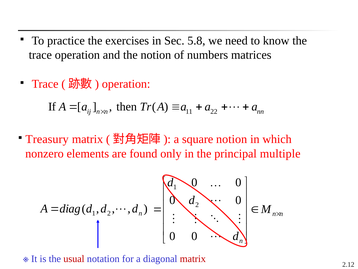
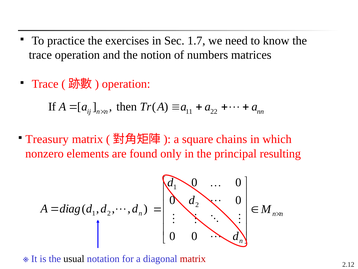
5.8: 5.8 -> 1.7
square notion: notion -> chains
multiple: multiple -> resulting
usual colour: red -> black
